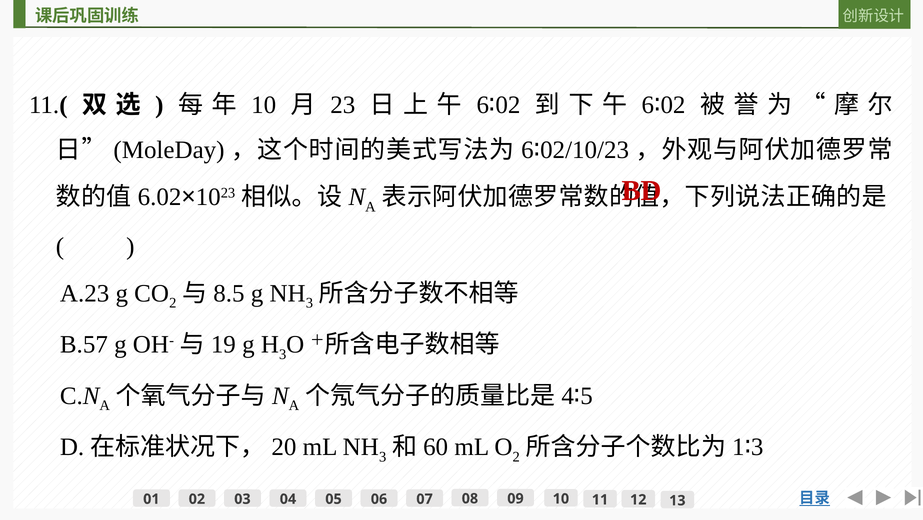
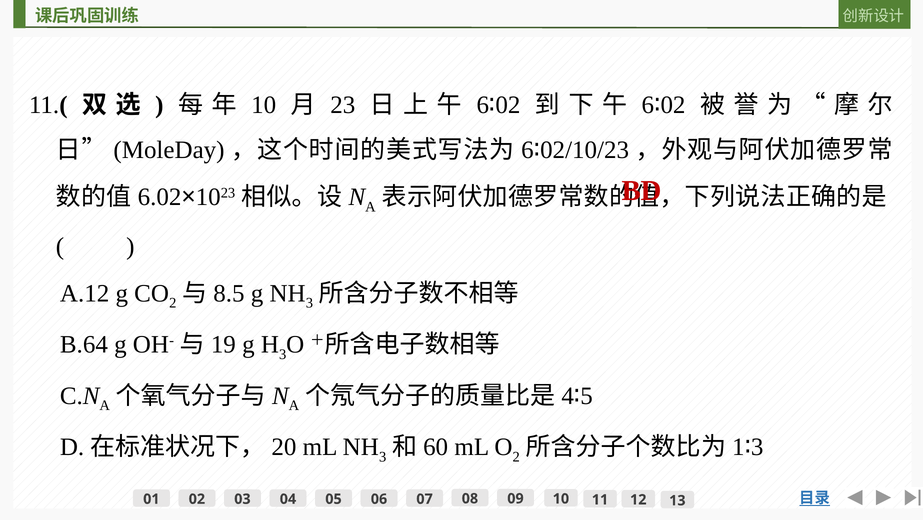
A.23: A.23 -> A.12
B.57: B.57 -> B.64
